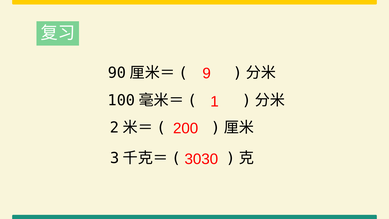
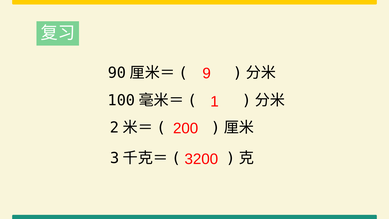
3030: 3030 -> 3200
